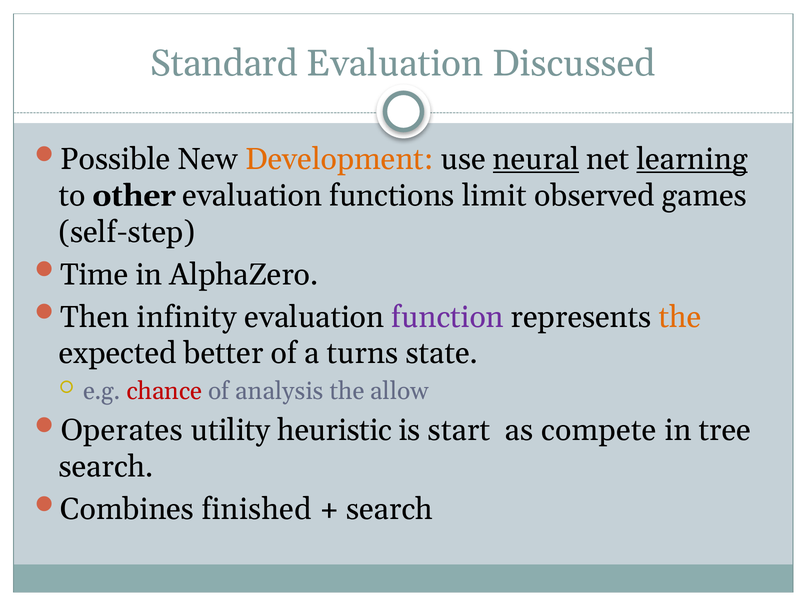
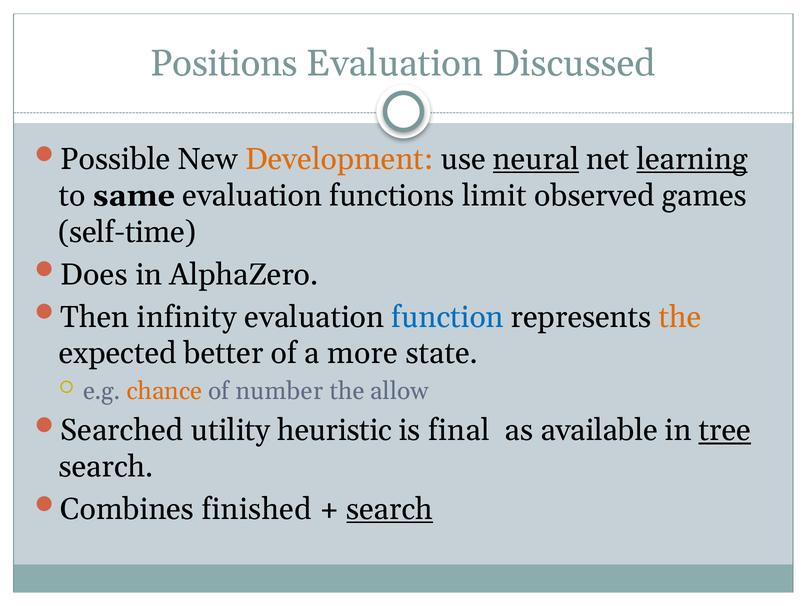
Standard: Standard -> Positions
other: other -> same
self-step: self-step -> self-time
Time: Time -> Does
function colour: purple -> blue
turns: turns -> more
chance colour: red -> orange
analysis: analysis -> number
Operates: Operates -> Searched
start: start -> final
compete: compete -> available
tree underline: none -> present
search at (390, 509) underline: none -> present
